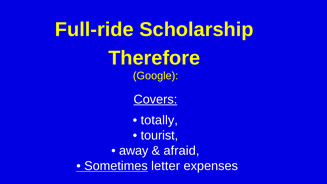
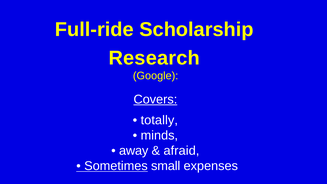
Therefore: Therefore -> Research
tourist: tourist -> minds
letter: letter -> small
